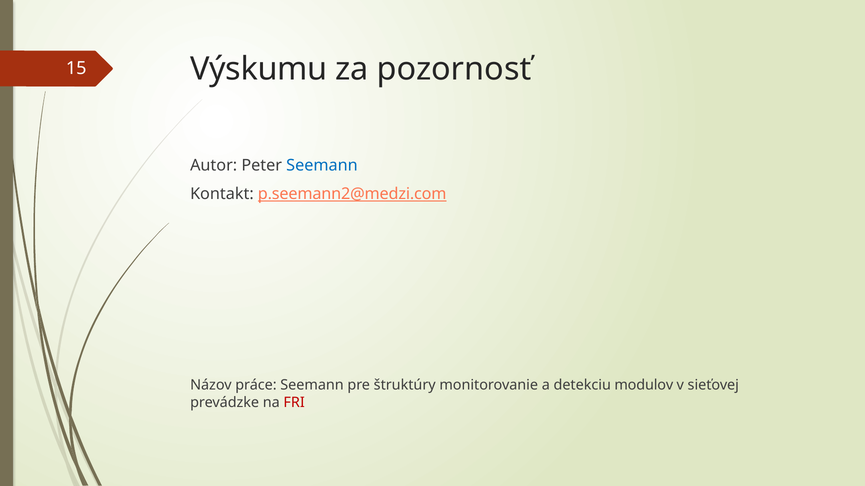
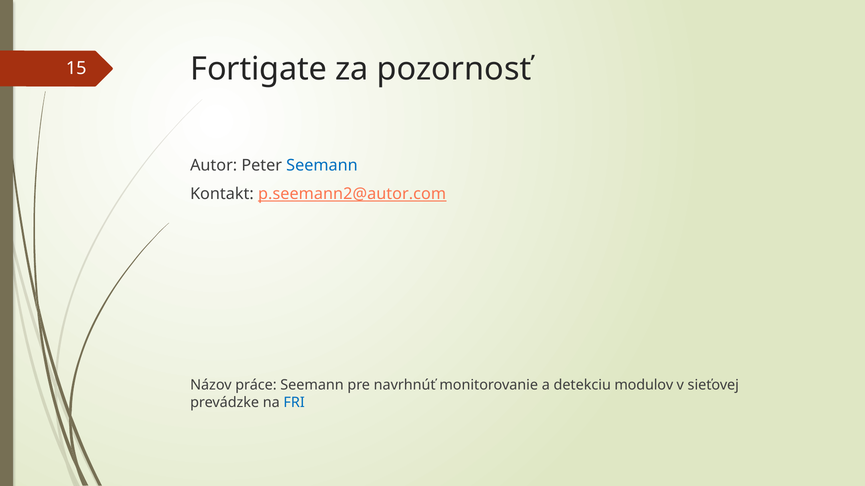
Výskumu: Výskumu -> Fortigate
p.seemann2@medzi.com: p.seemann2@medzi.com -> p.seemann2@autor.com
štruktúry: štruktúry -> navrhnúť
FRI colour: red -> blue
